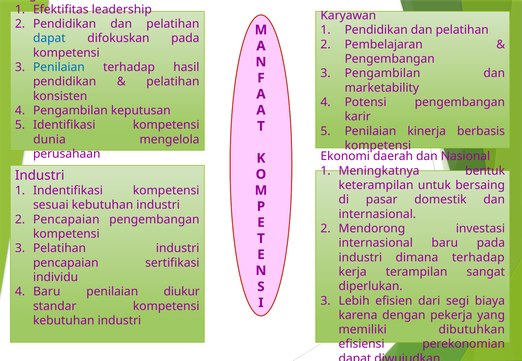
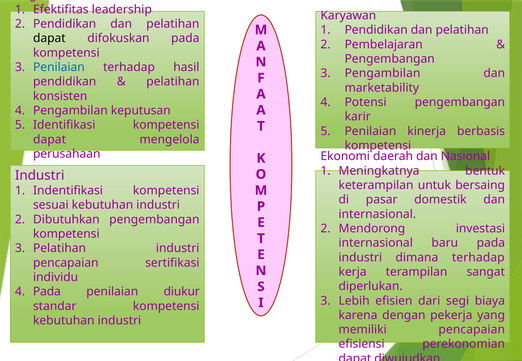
dapat at (49, 38) colour: blue -> black
dunia at (49, 140): dunia -> dapat
Pencapaian at (66, 220): Pencapaian -> Dibutuhkan
Baru at (47, 292): Baru -> Pada
memiliki dibutuhkan: dibutuhkan -> pencapaian
